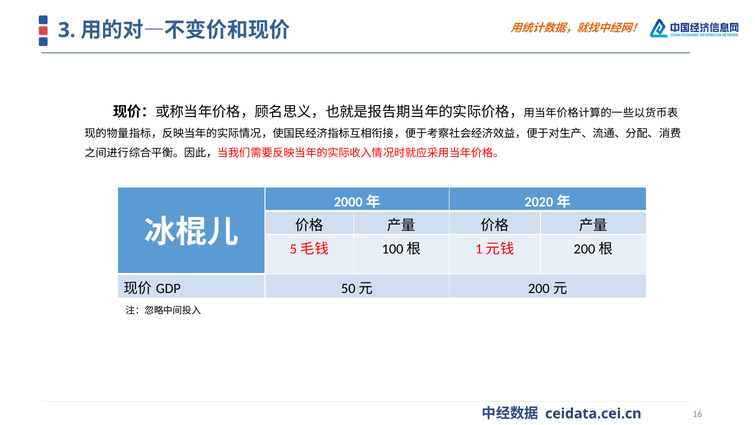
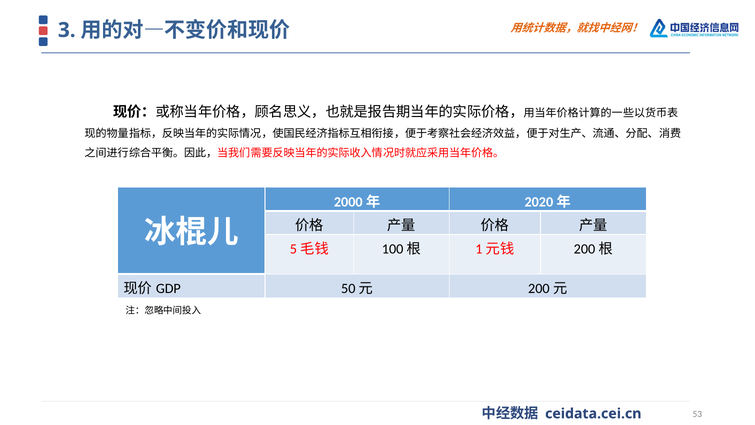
16: 16 -> 53
